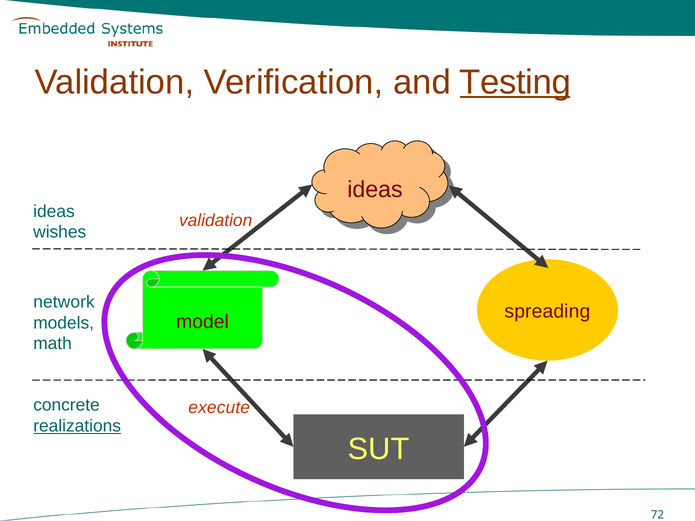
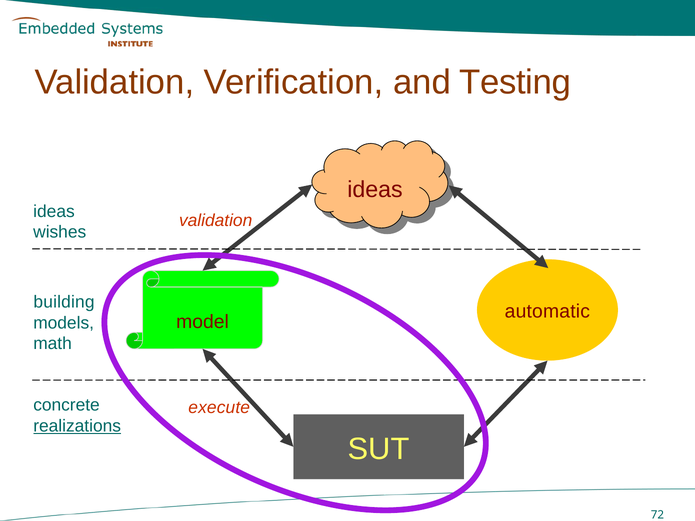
Testing underline: present -> none
network: network -> building
spreading: spreading -> automatic
